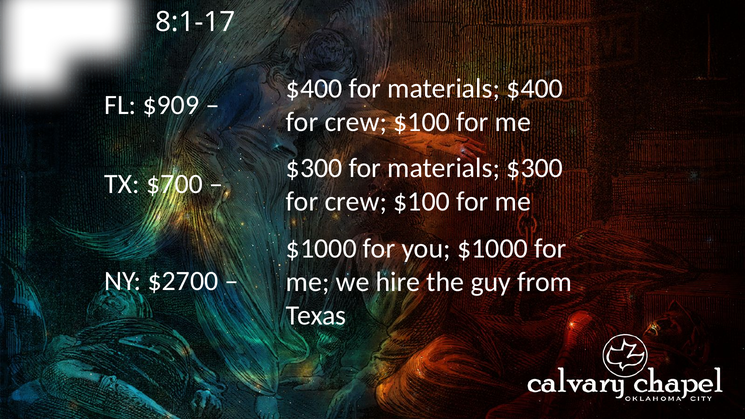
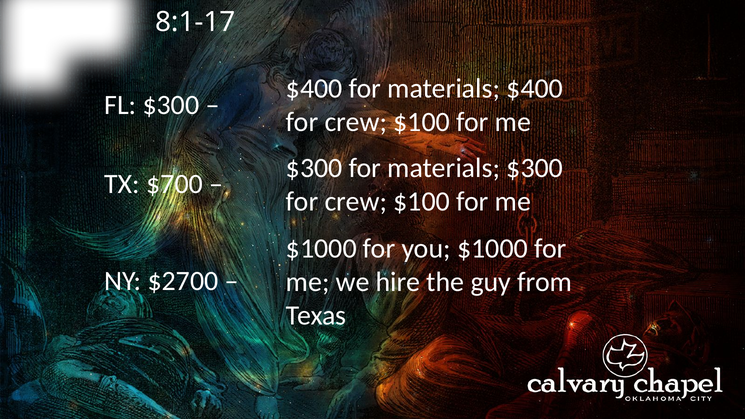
FL $909: $909 -> $300
